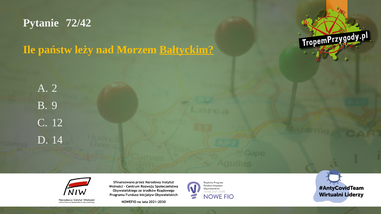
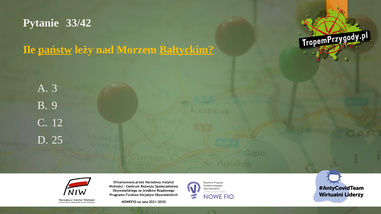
72/42: 72/42 -> 33/42
państw underline: none -> present
2: 2 -> 3
14: 14 -> 25
